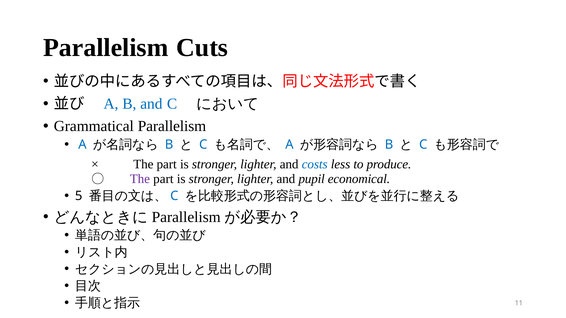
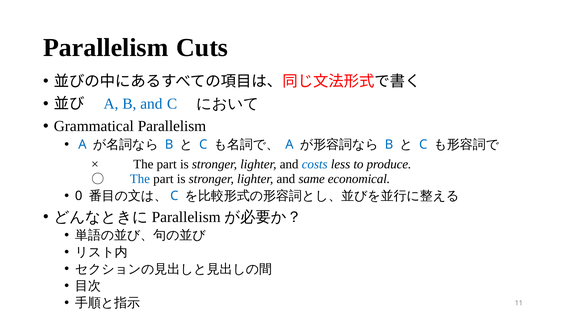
The at (140, 179) colour: purple -> blue
pupil: pupil -> same
5: 5 -> 0
